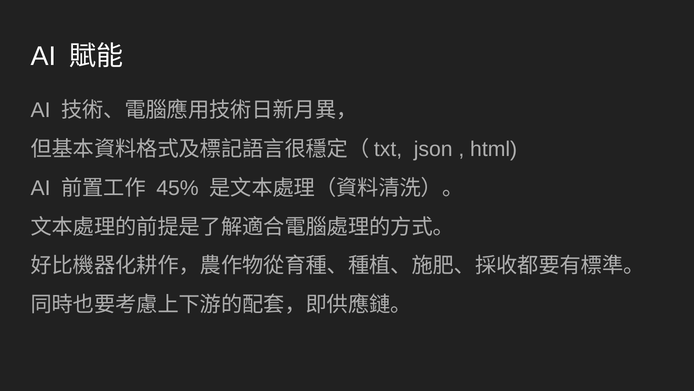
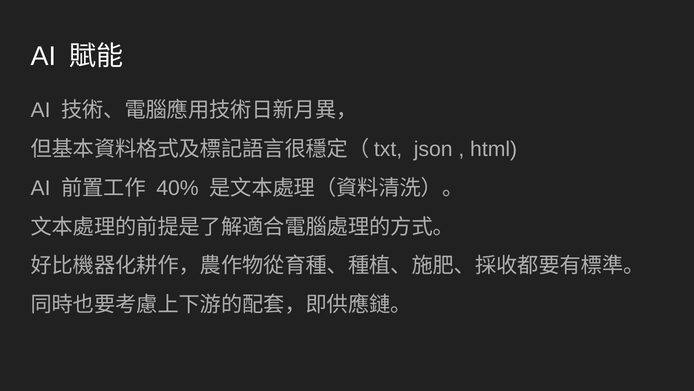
45%: 45% -> 40%
